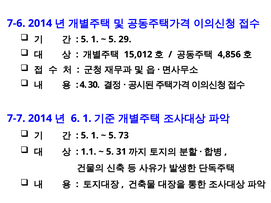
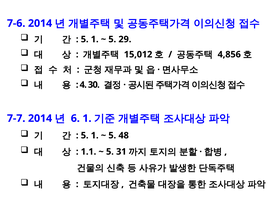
73: 73 -> 48
